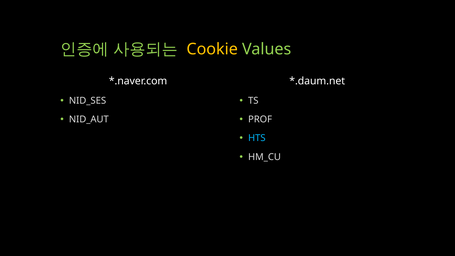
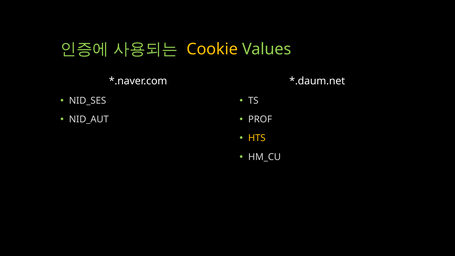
HTS colour: light blue -> yellow
